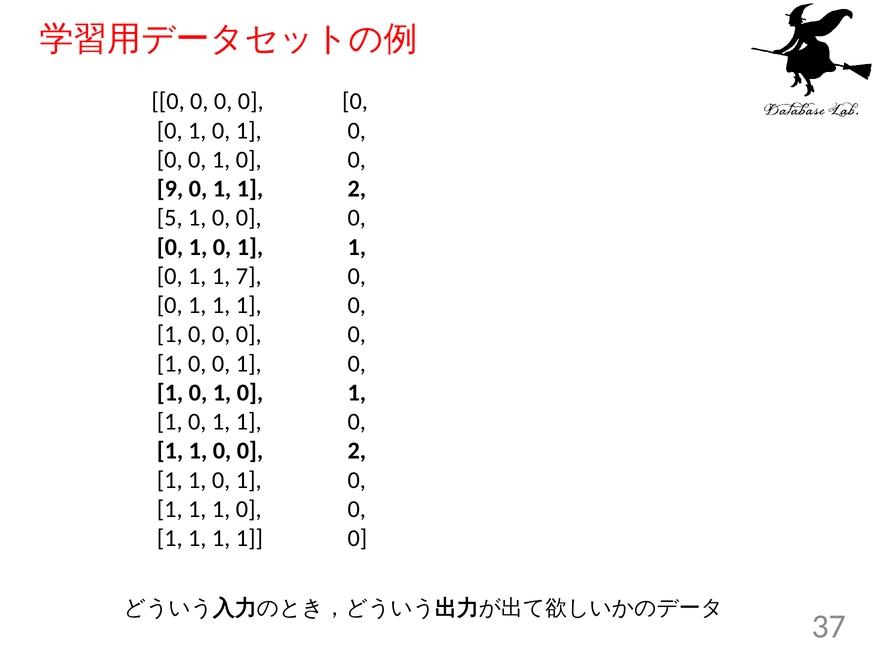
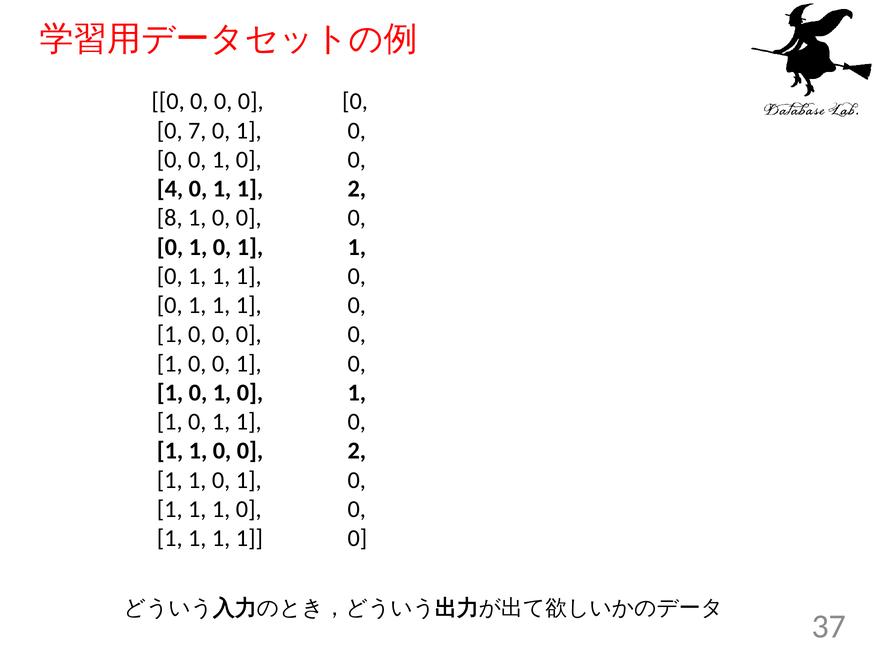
1 at (197, 131): 1 -> 7
9: 9 -> 4
5: 5 -> 8
7 at (249, 276): 7 -> 1
